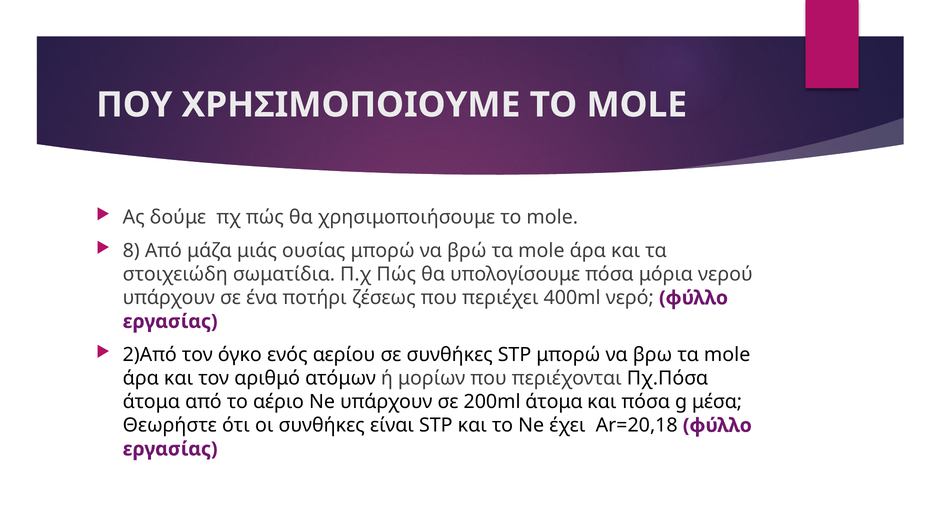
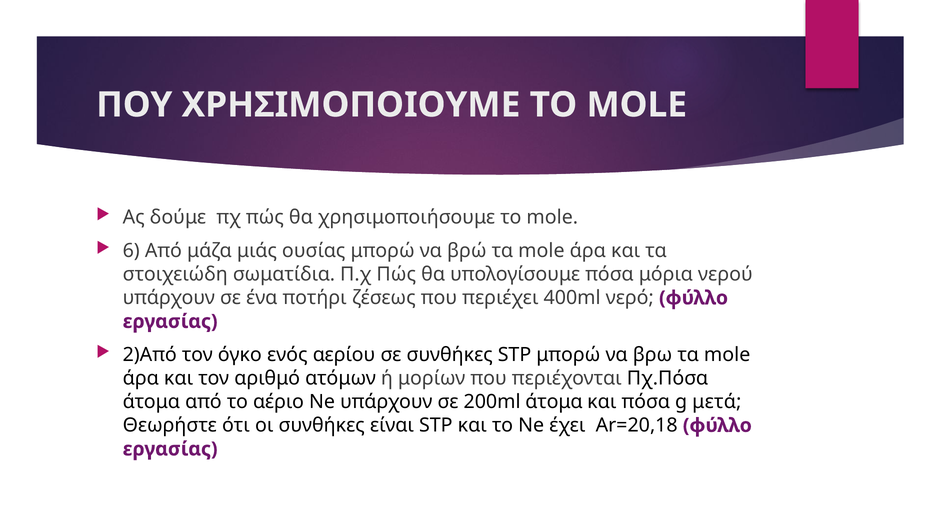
8: 8 -> 6
μέσα: μέσα -> μετά
